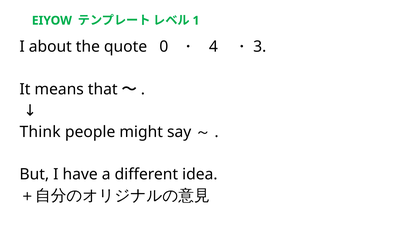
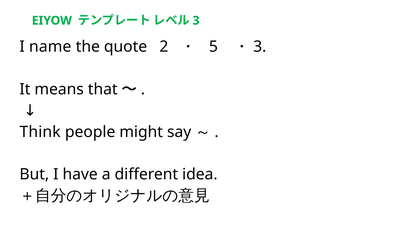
1 at (196, 21): 1 -> 3
about: about -> name
0: 0 -> 2
4: 4 -> 5
